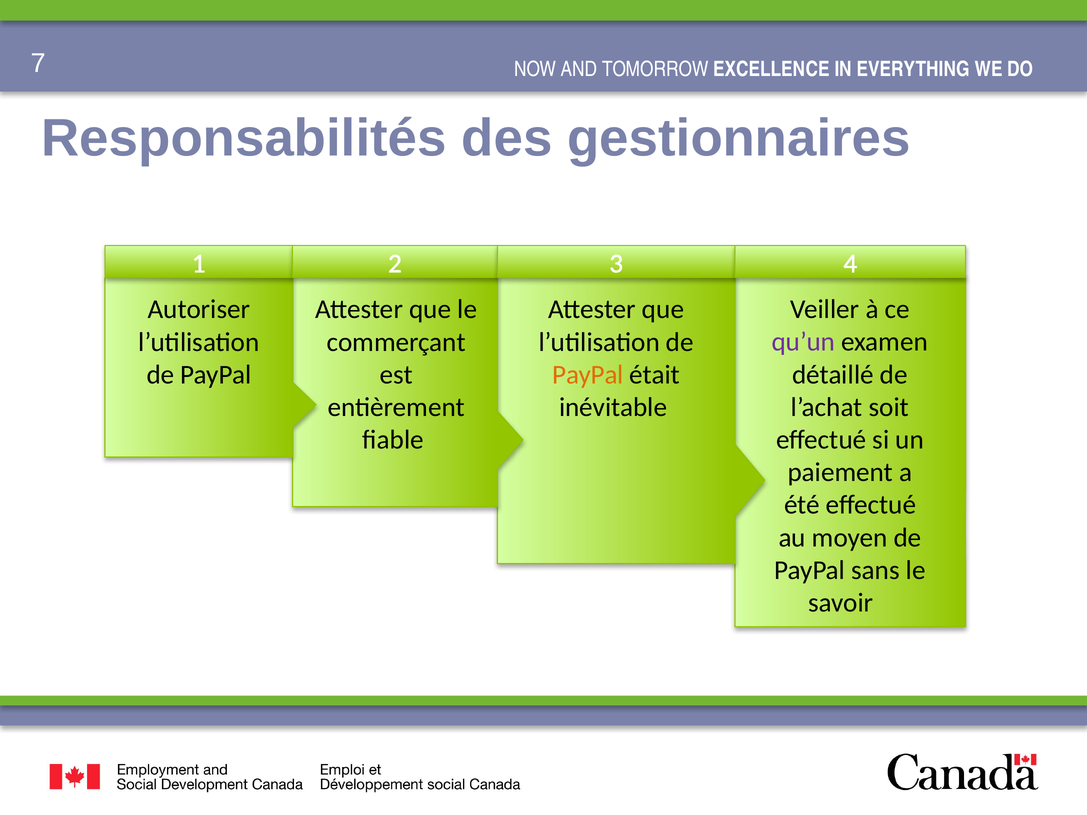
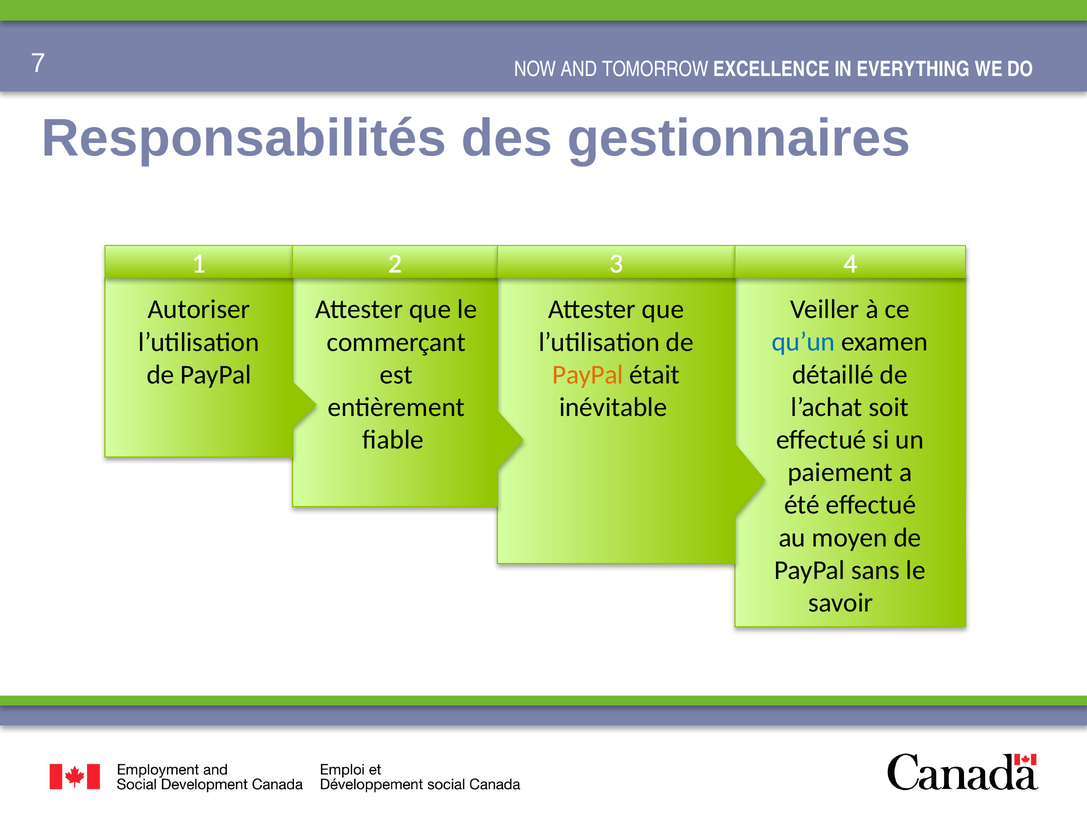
qu’un colour: purple -> blue
